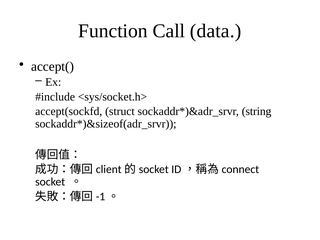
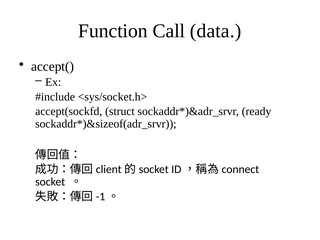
string: string -> ready
